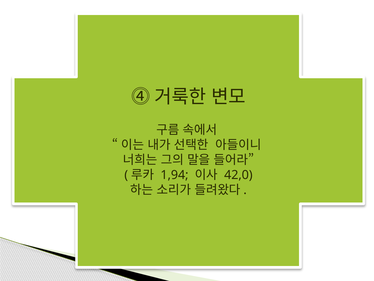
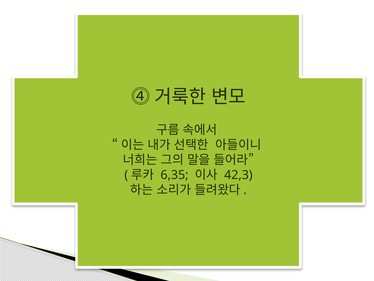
1,94: 1,94 -> 6,35
42,0: 42,0 -> 42,3
